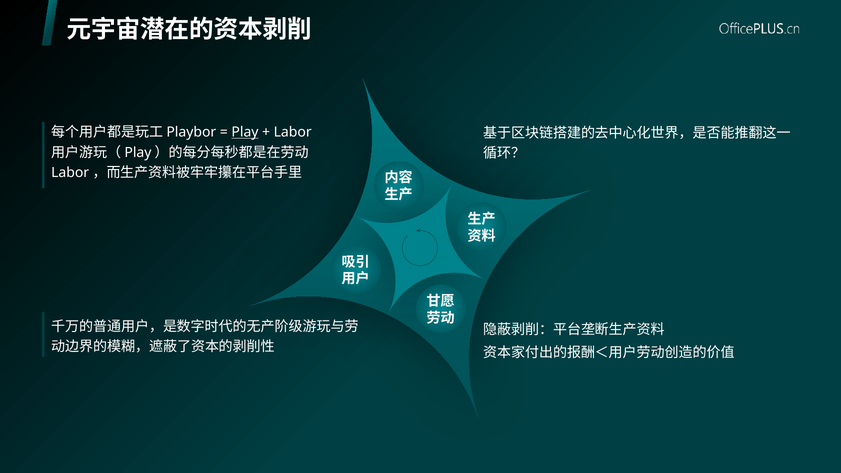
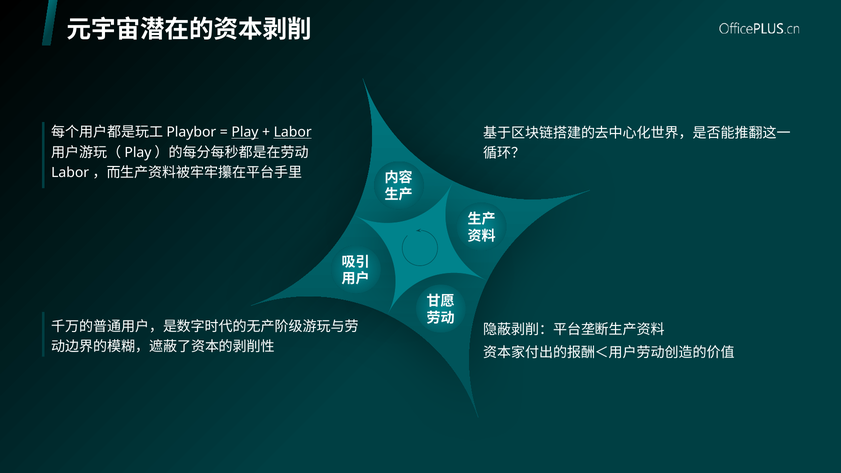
Labor underline: none -> present
